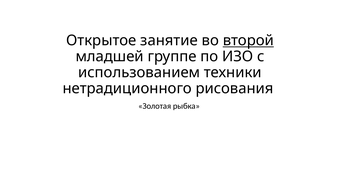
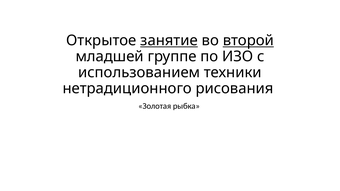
занятие underline: none -> present
